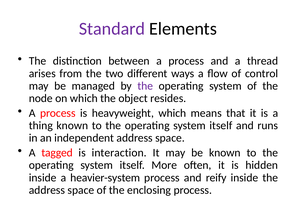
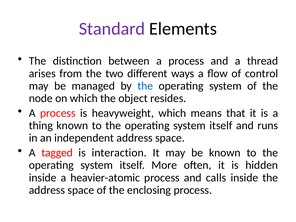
the at (145, 86) colour: purple -> blue
heavier-system: heavier-system -> heavier-atomic
reify: reify -> calls
